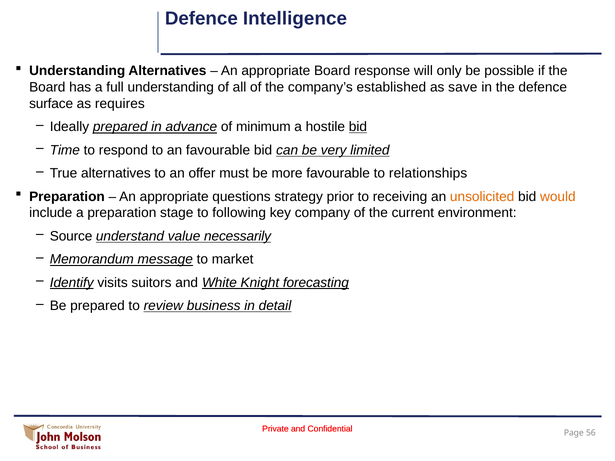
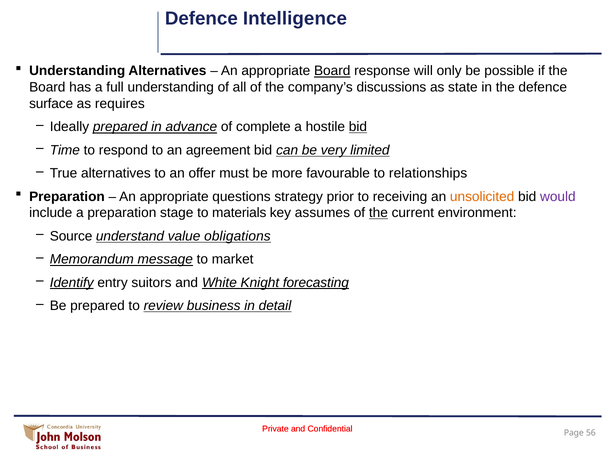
Board at (332, 71) underline: none -> present
established: established -> discussions
save: save -> state
minimum: minimum -> complete
an favourable: favourable -> agreement
would colour: orange -> purple
following: following -> materials
company: company -> assumes
the at (378, 213) underline: none -> present
necessarily: necessarily -> obligations
visits: visits -> entry
